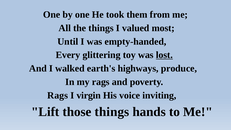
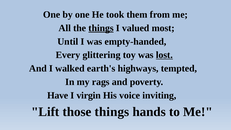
things at (101, 28) underline: none -> present
produce: produce -> tempted
Rags at (58, 95): Rags -> Have
